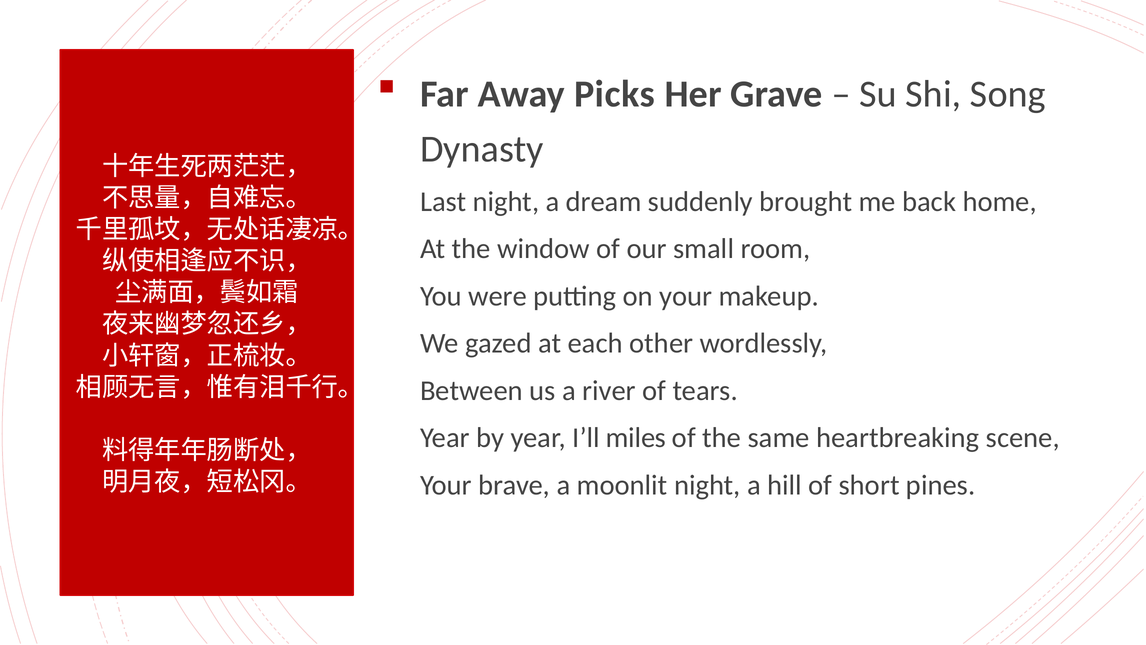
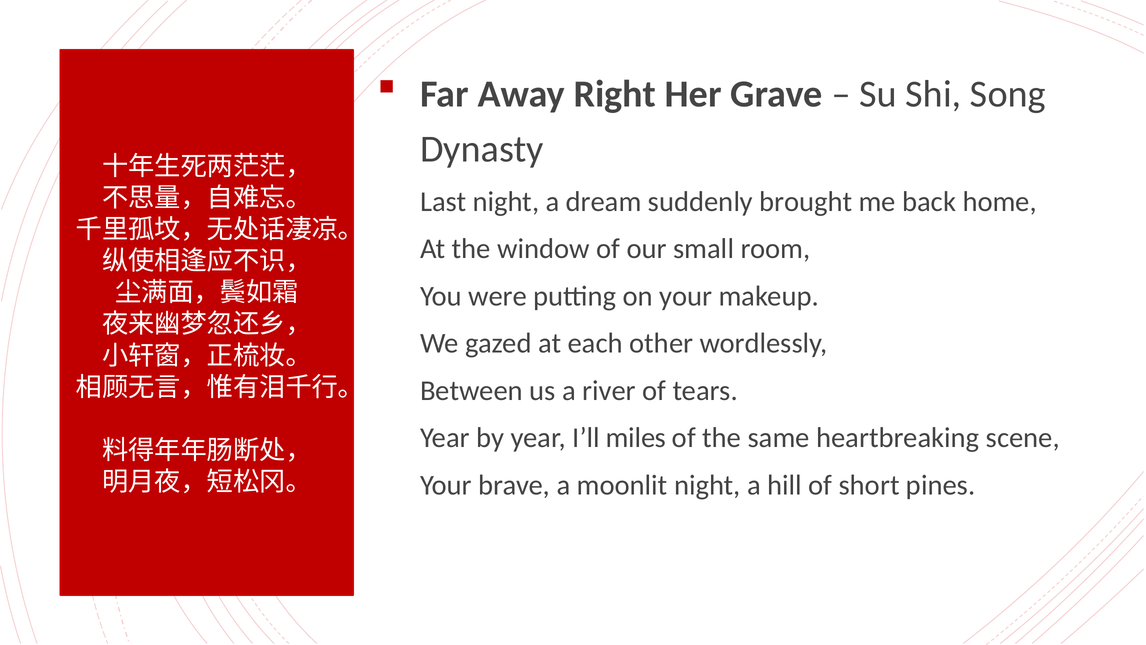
Picks: Picks -> Right
